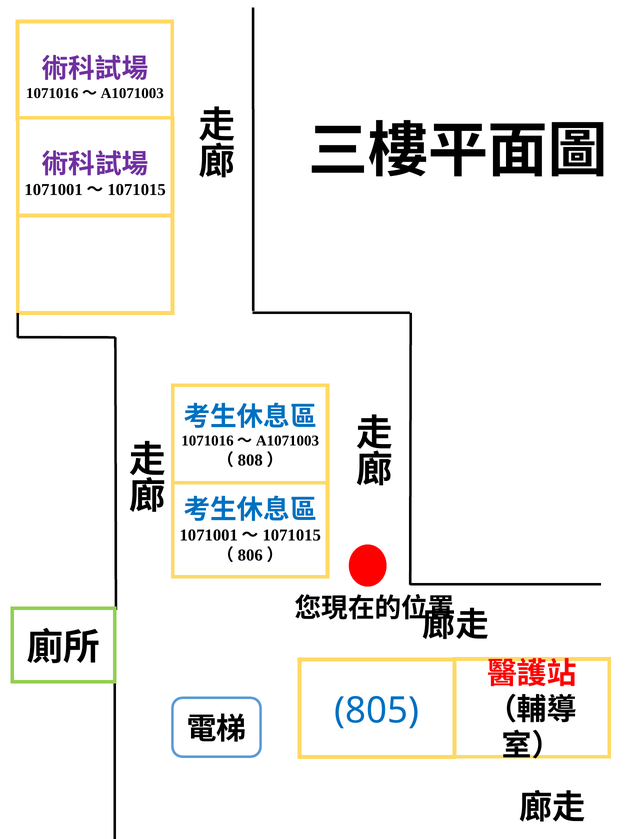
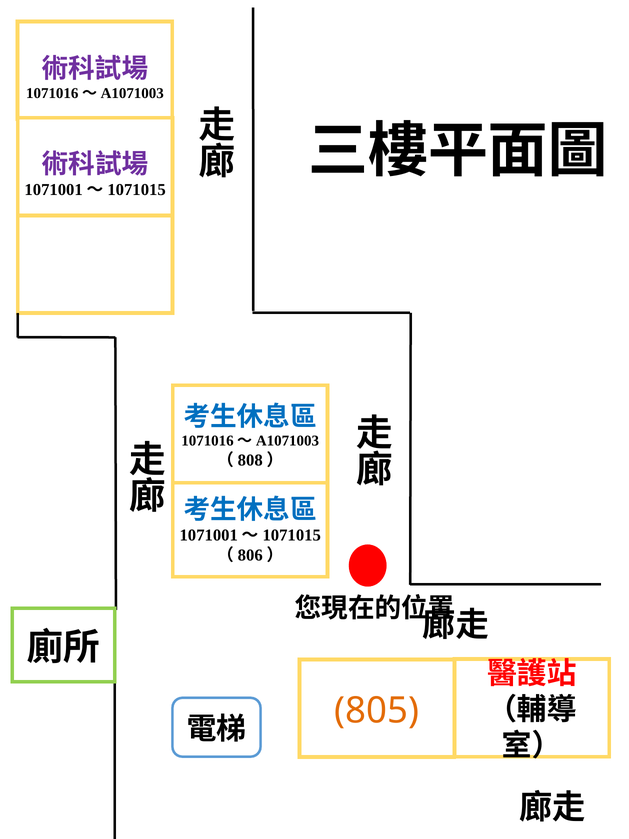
805 colour: blue -> orange
